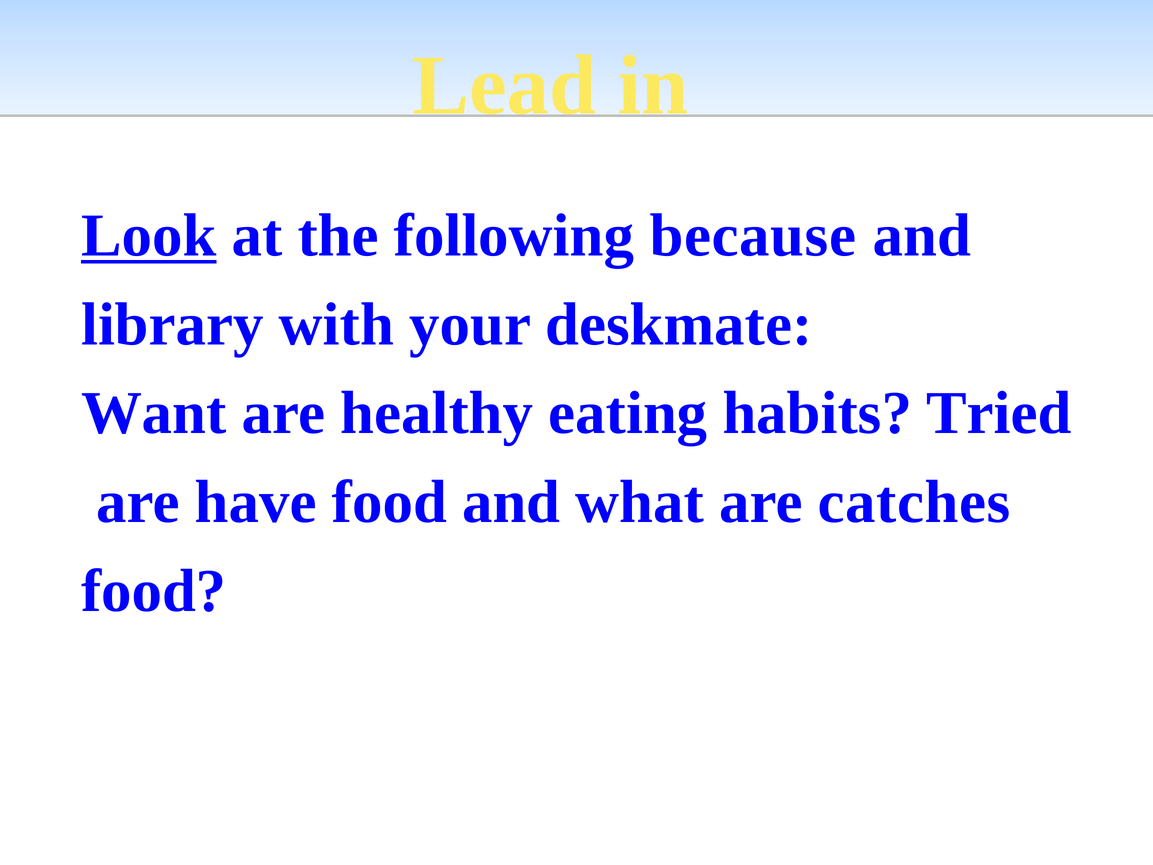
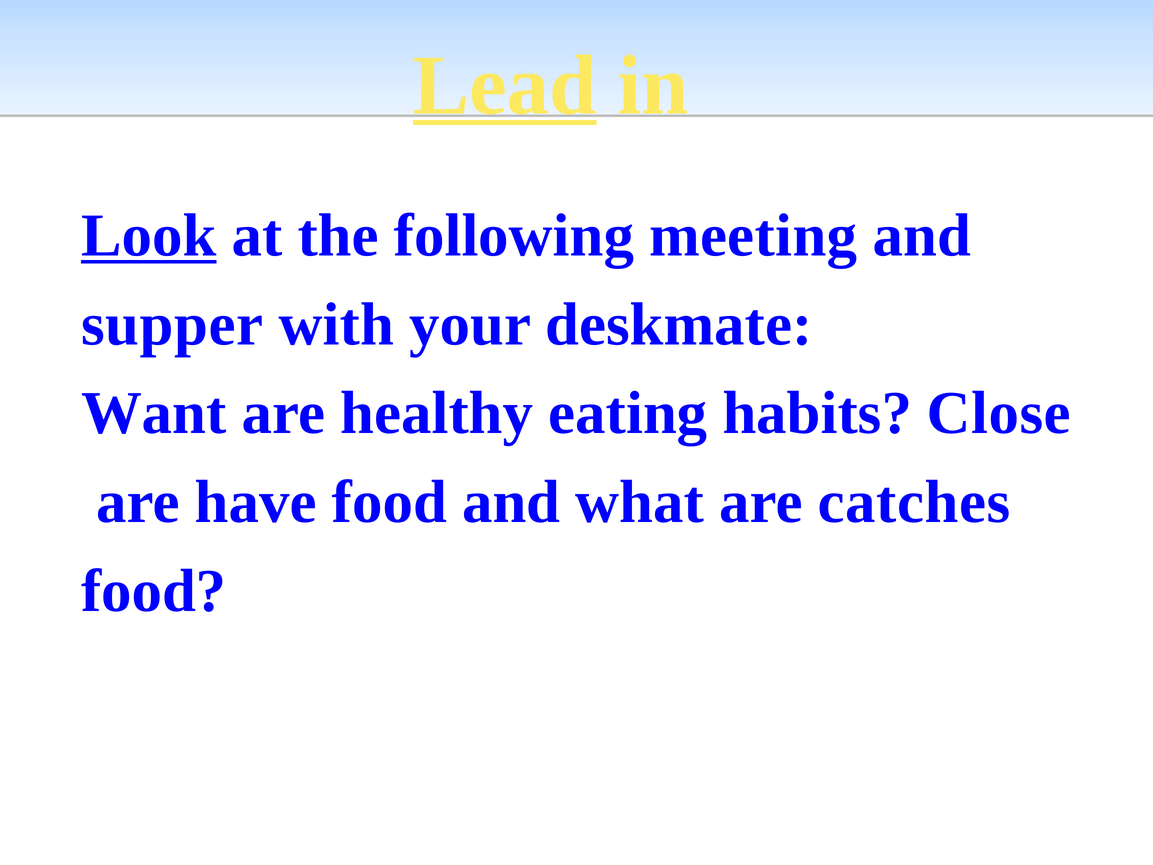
Lead underline: none -> present
because: because -> meeting
library: library -> supper
Tried: Tried -> Close
